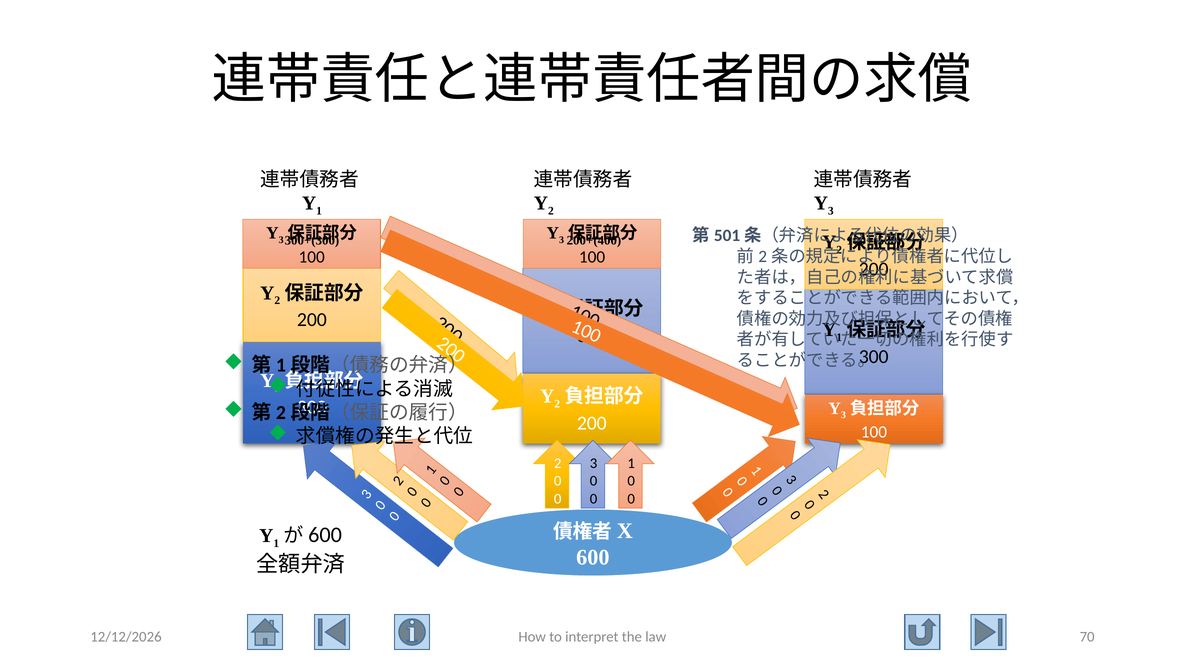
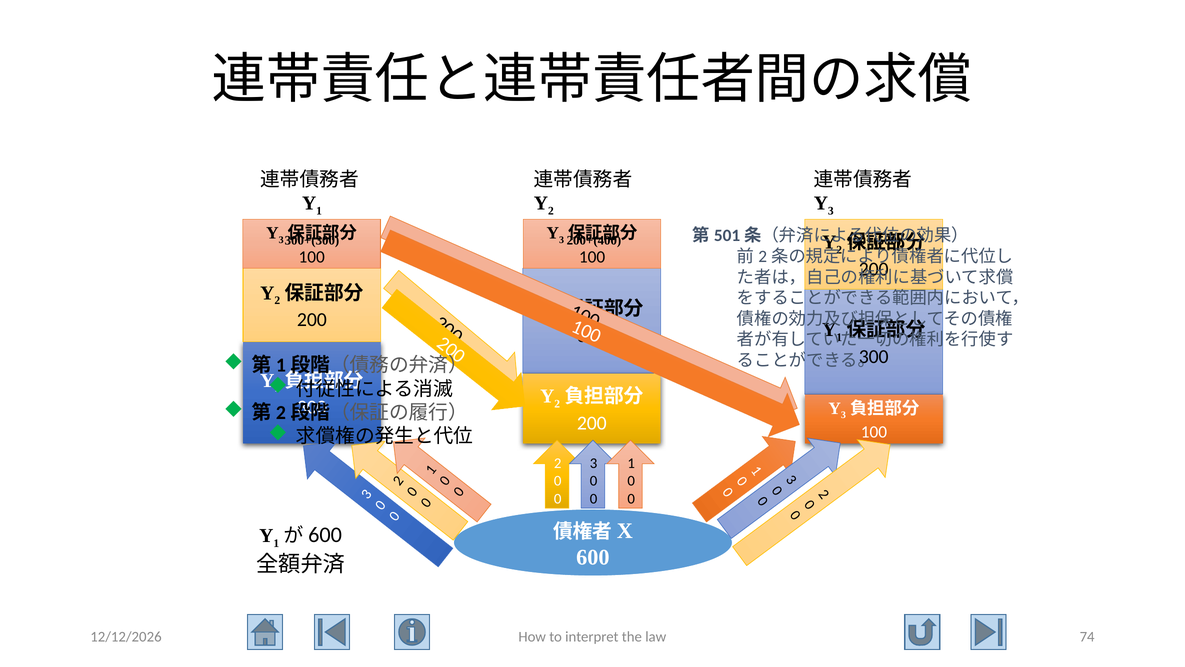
70: 70 -> 74
